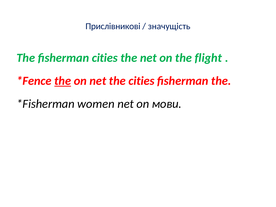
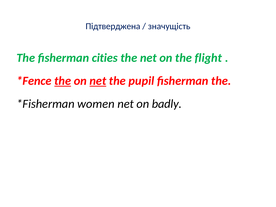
Прислівникові: Прислівникові -> Підтверджена
net at (98, 81) underline: none -> present
the cities: cities -> pupil
мови: мови -> badly
